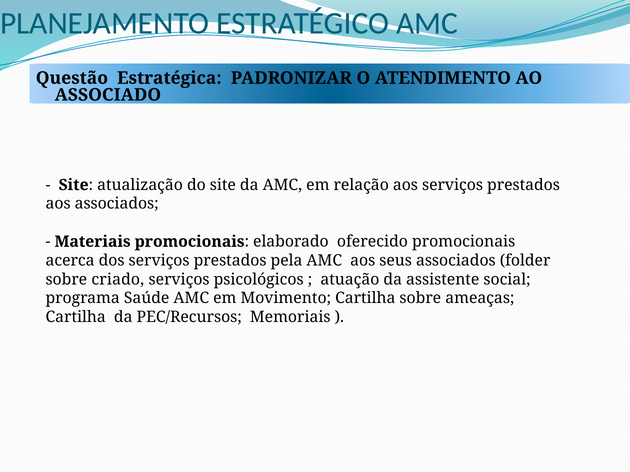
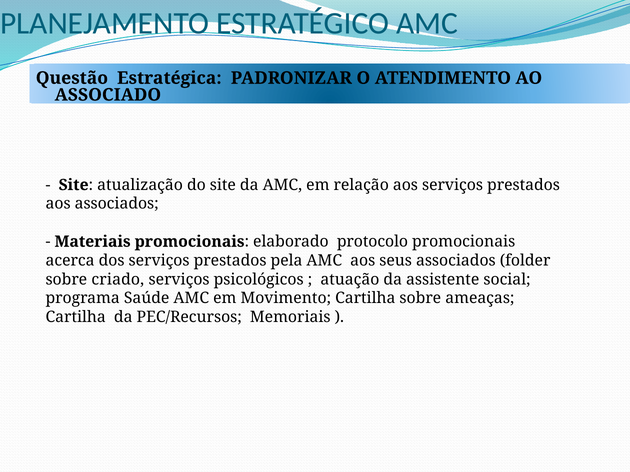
oferecido: oferecido -> protocolo
